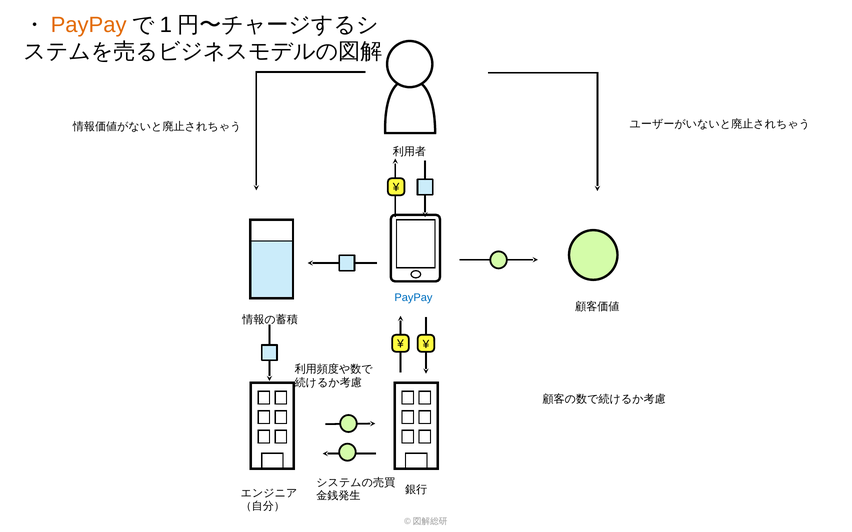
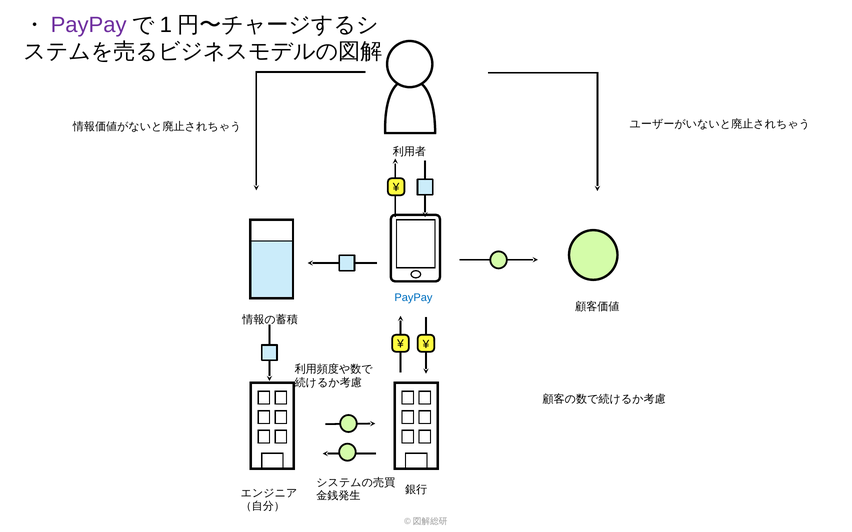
PayPay at (89, 25) colour: orange -> purple
